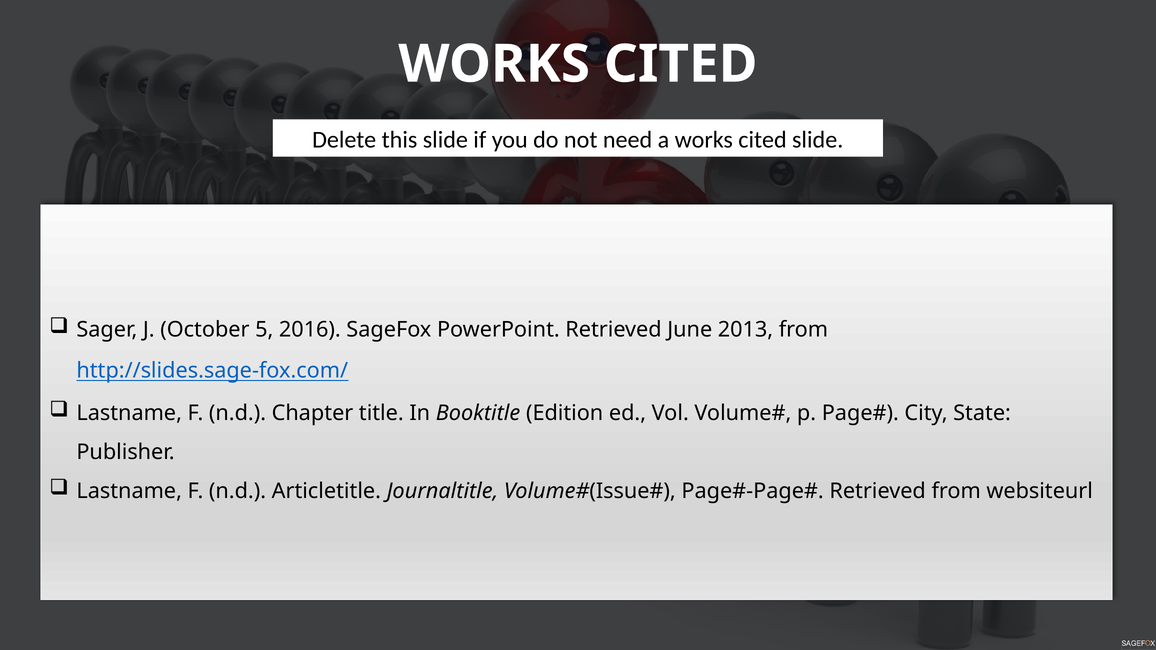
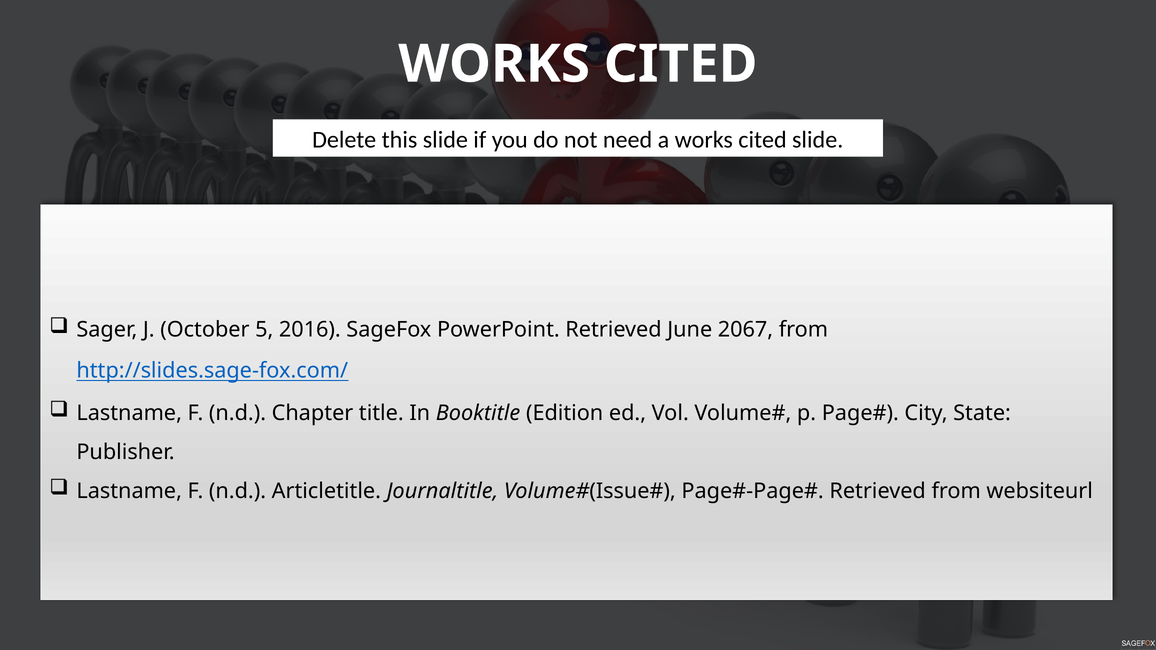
2013: 2013 -> 2067
